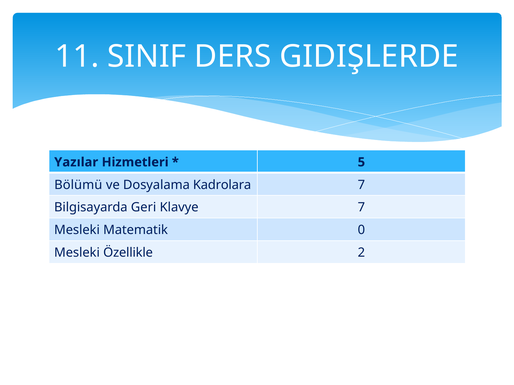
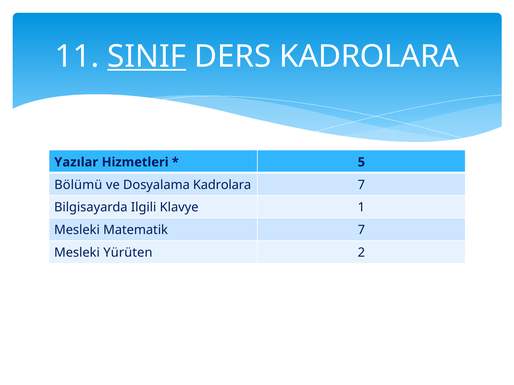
SINIF underline: none -> present
DERS GIDIŞLERDE: GIDIŞLERDE -> KADROLARA
Geri: Geri -> Ilgili
Klavye 7: 7 -> 1
Matematik 0: 0 -> 7
Özellikle: Özellikle -> Yürüten
